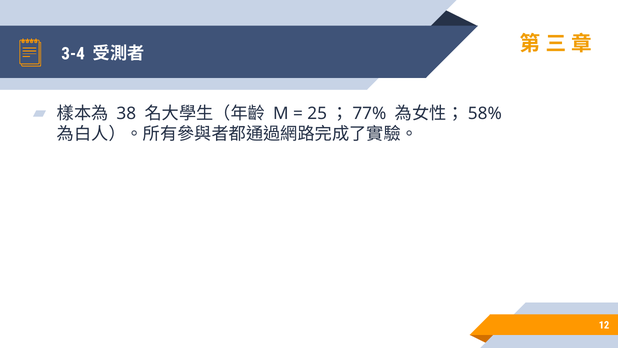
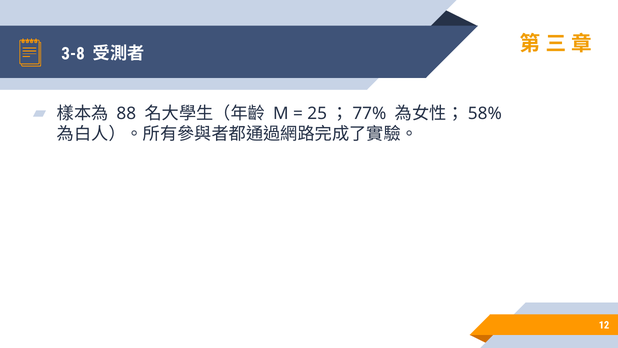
3-4: 3-4 -> 3-8
38: 38 -> 88
